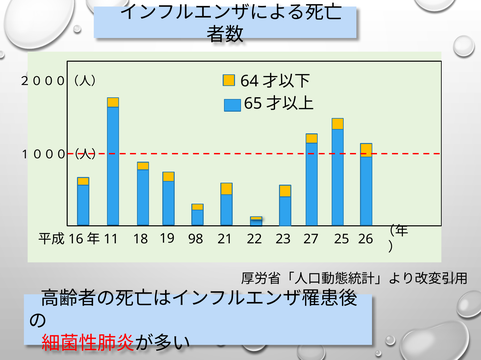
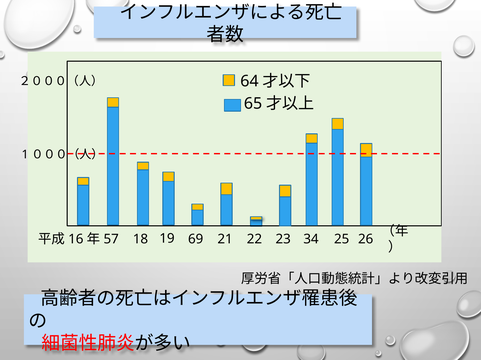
11: 11 -> 57
98: 98 -> 69
27: 27 -> 34
